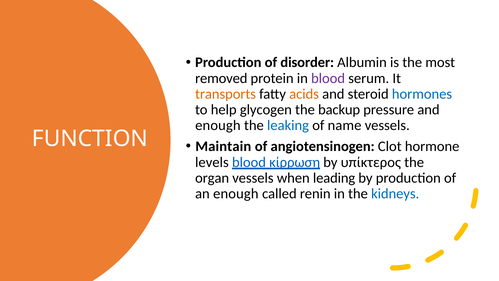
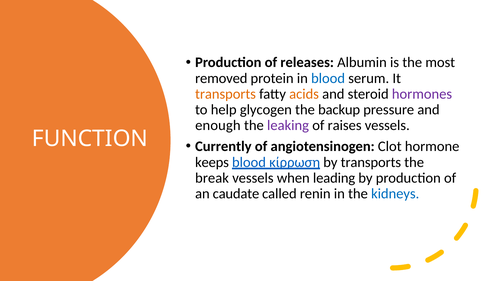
disorder: disorder -> releases
blood at (328, 78) colour: purple -> blue
hormones colour: blue -> purple
leaking colour: blue -> purple
name: name -> raises
Maintain: Maintain -> Currently
levels: levels -> keeps
by υπίκτερος: υπίκτερος -> transports
organ: organ -> break
an enough: enough -> caudate
